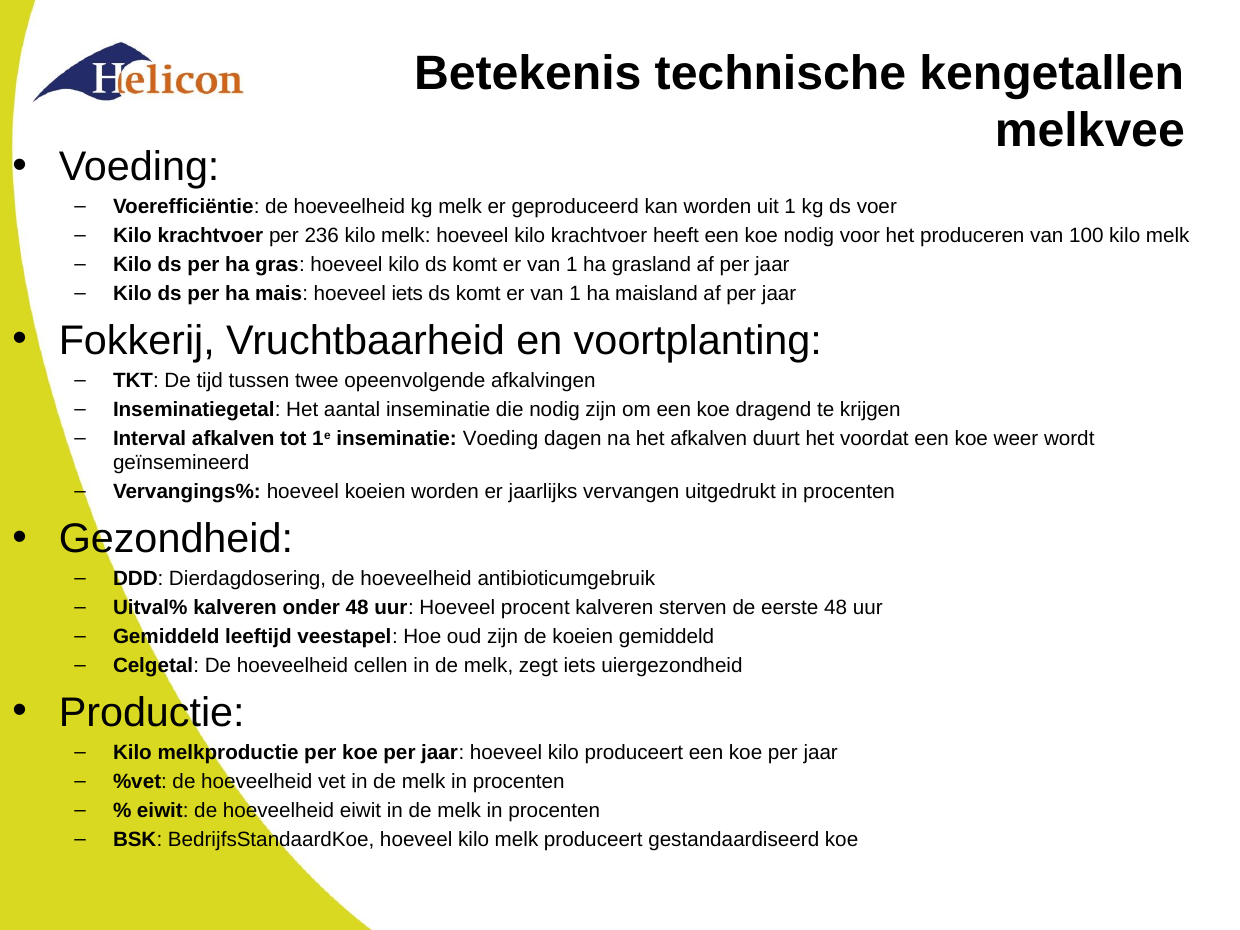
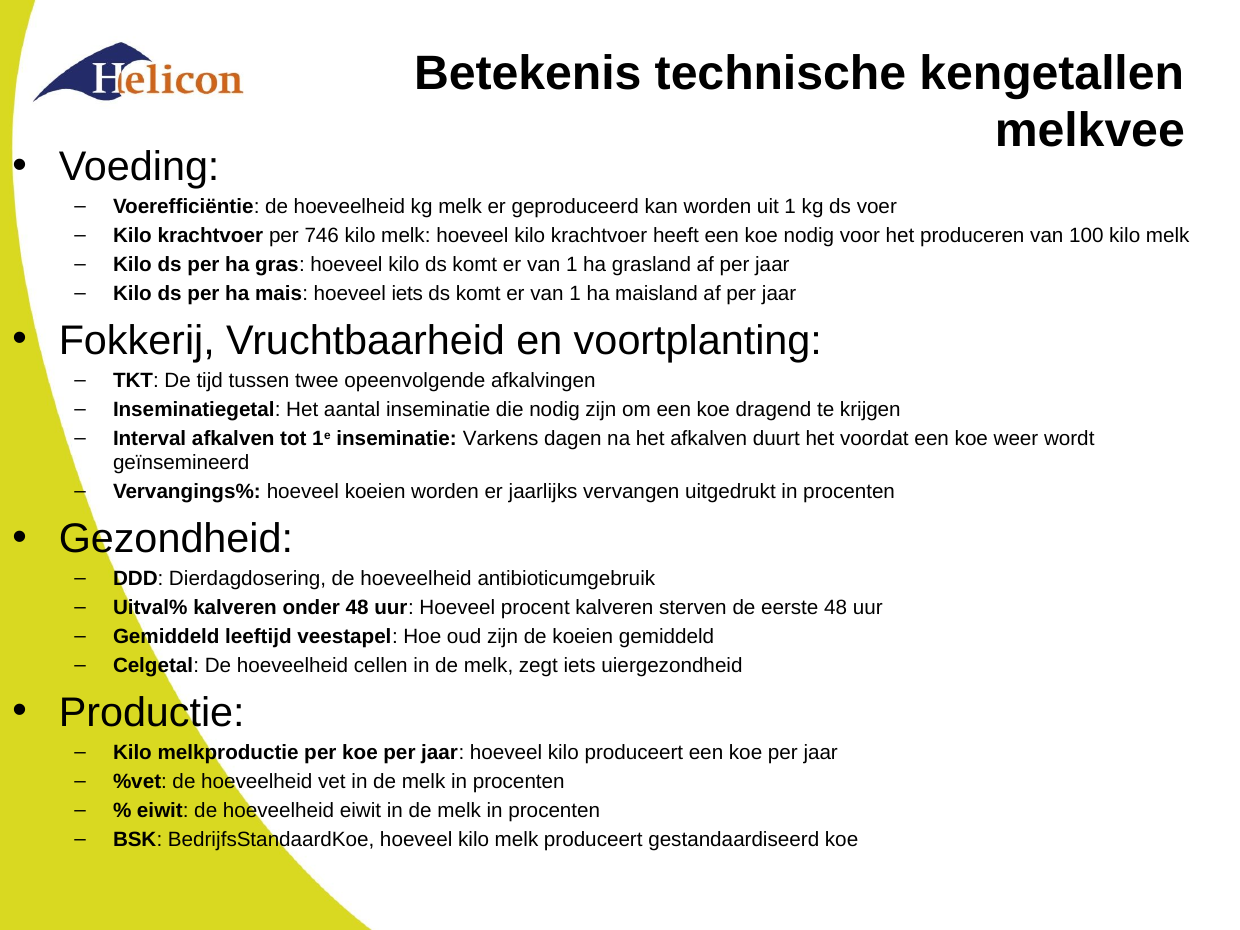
236: 236 -> 746
inseminatie Voeding: Voeding -> Varkens
